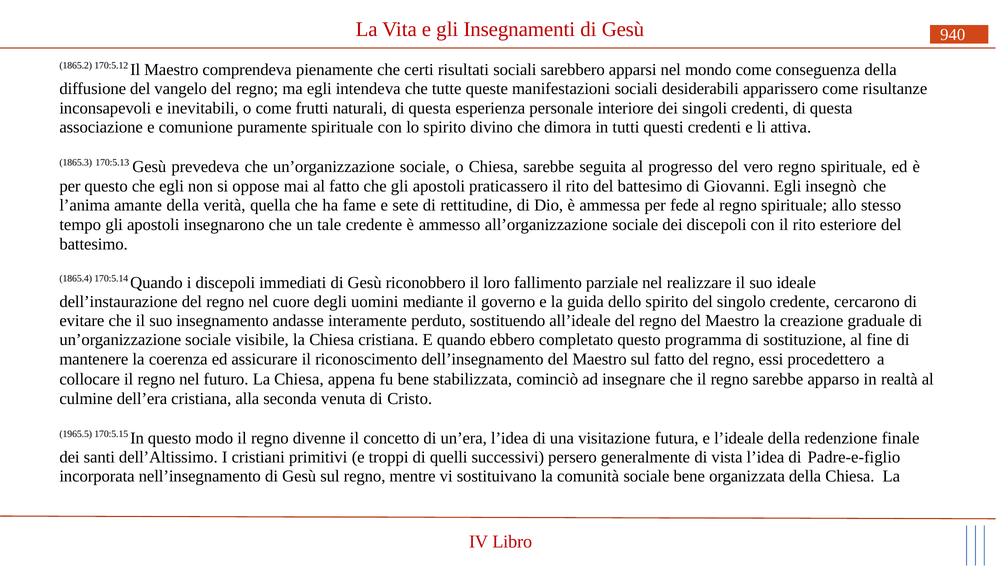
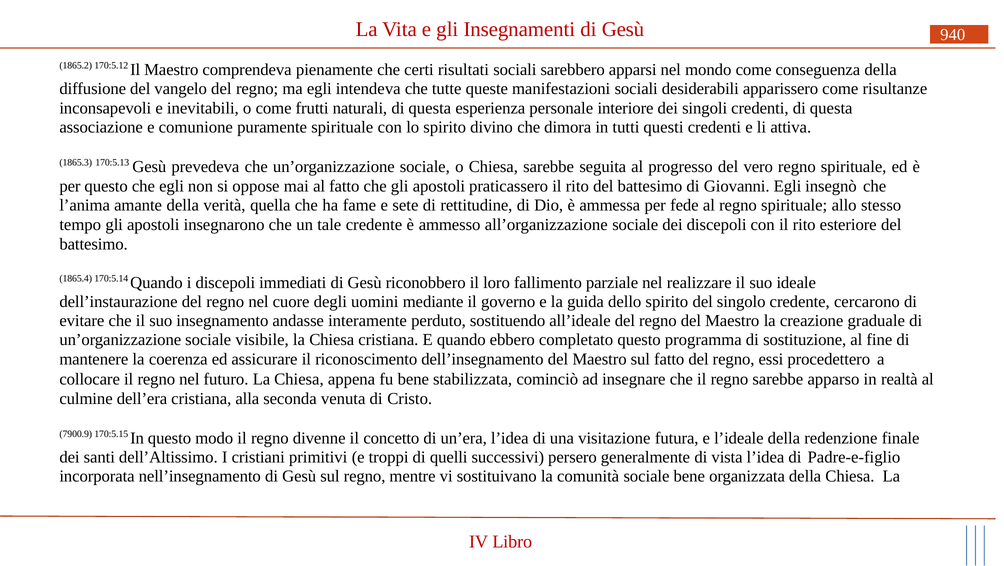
1965.5: 1965.5 -> 7900.9
